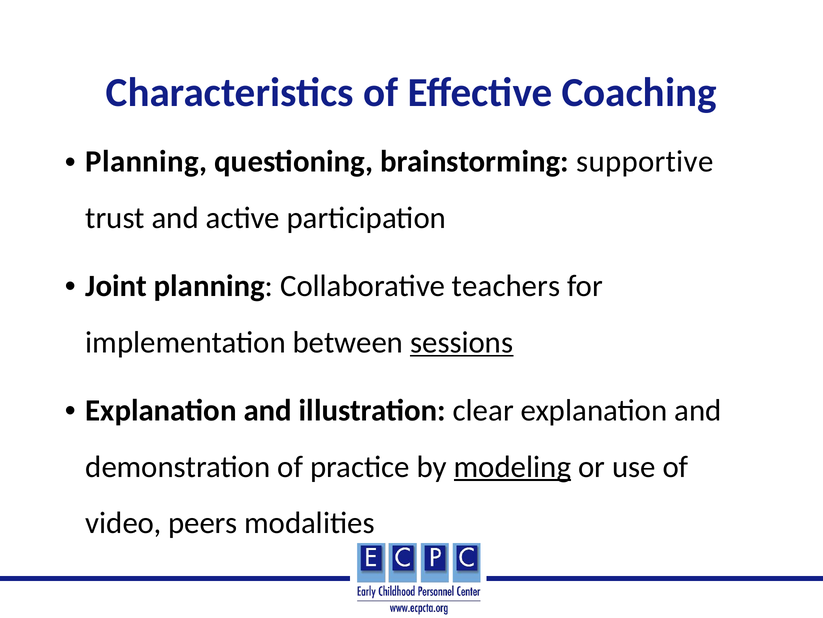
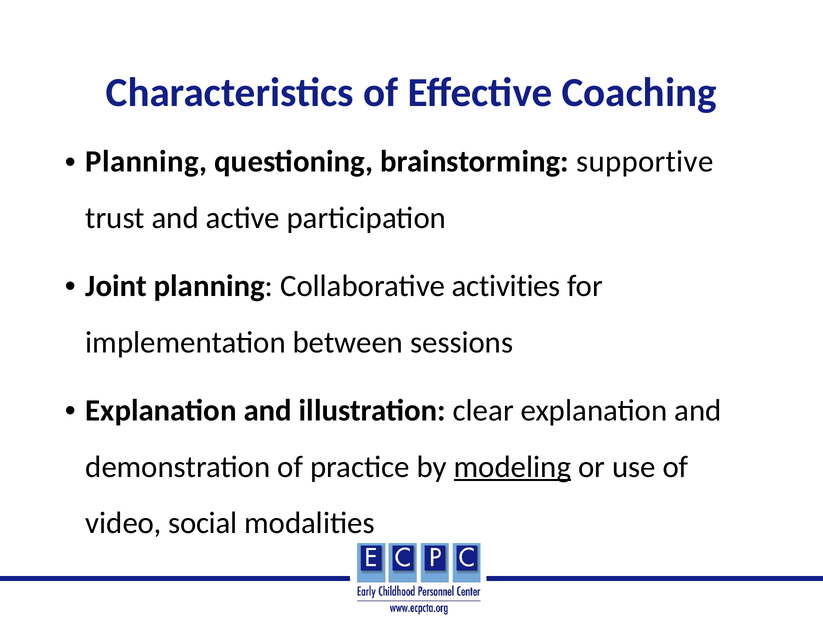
teachers: teachers -> activities
sessions underline: present -> none
peers: peers -> social
